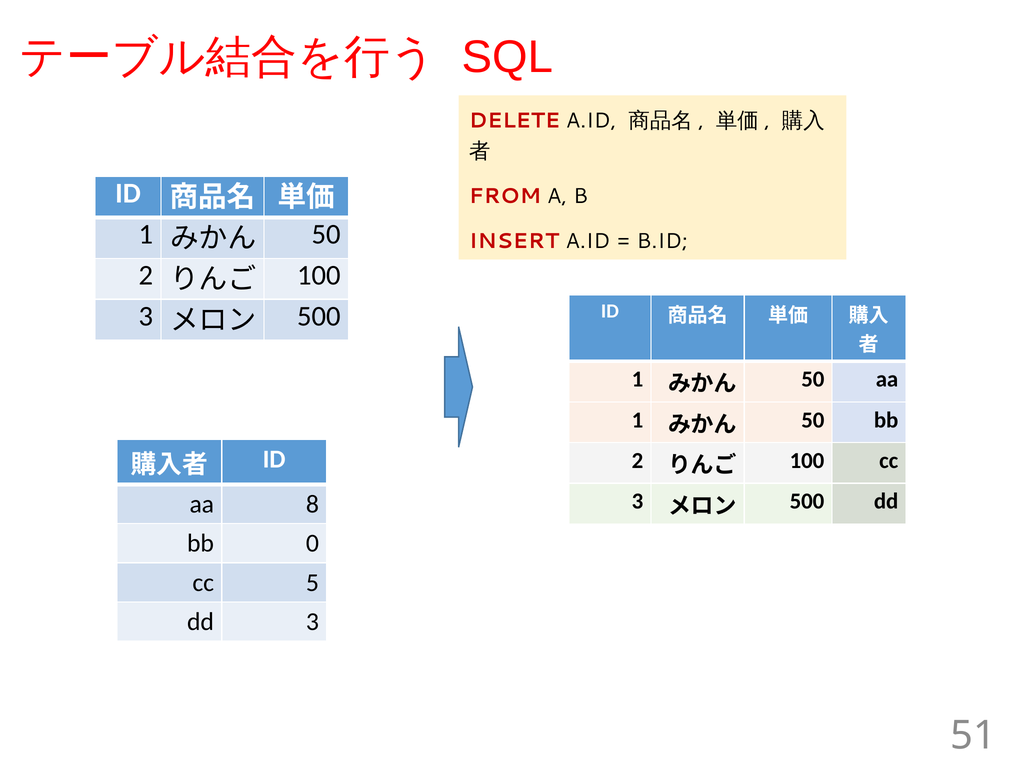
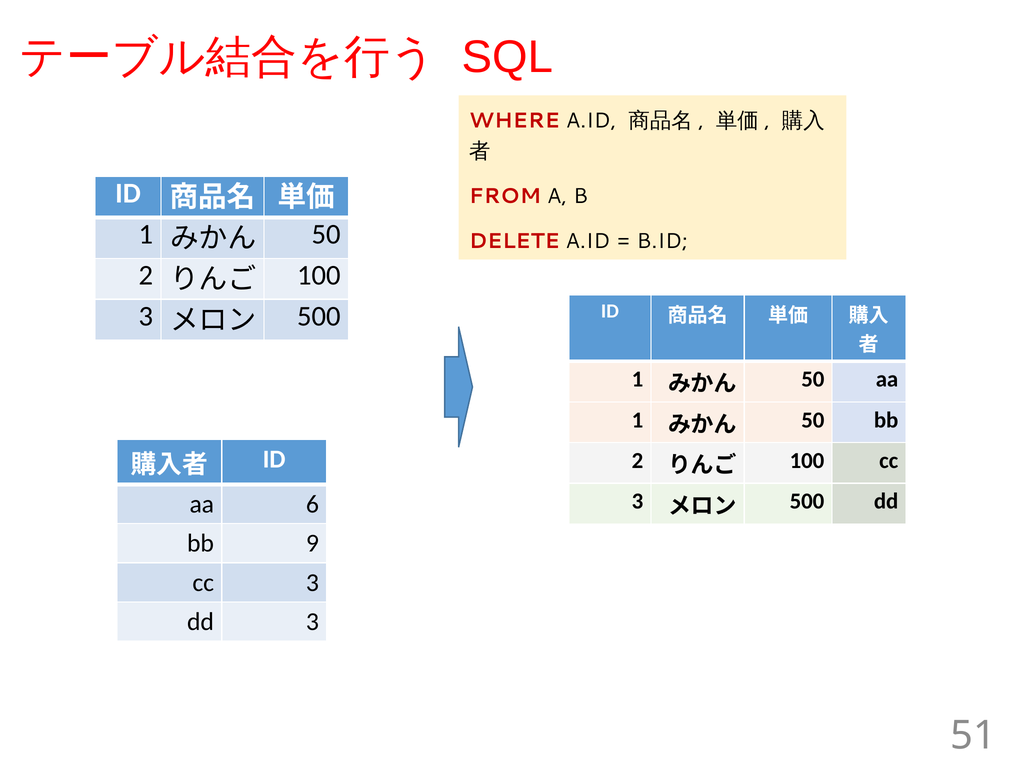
DELETE: DELETE -> WHERE
INSERT: INSERT -> DELETE
8: 8 -> 6
0: 0 -> 9
5 at (312, 582): 5 -> 3
